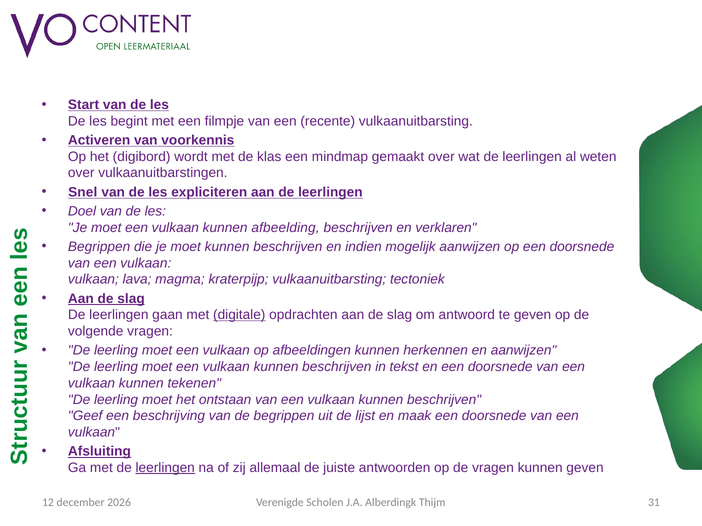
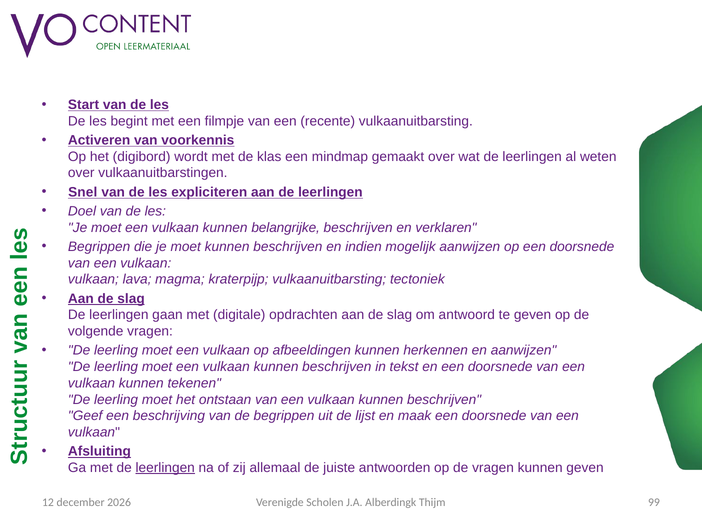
afbeelding: afbeelding -> belangrijke
digitale underline: present -> none
31: 31 -> 99
